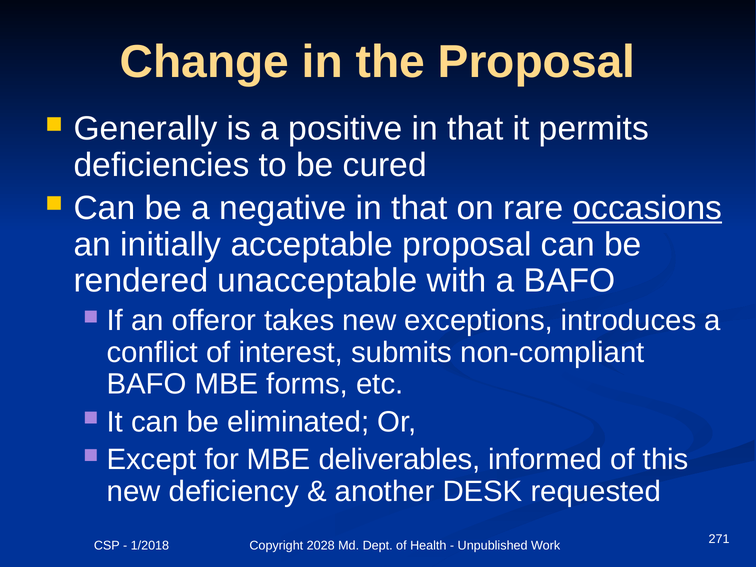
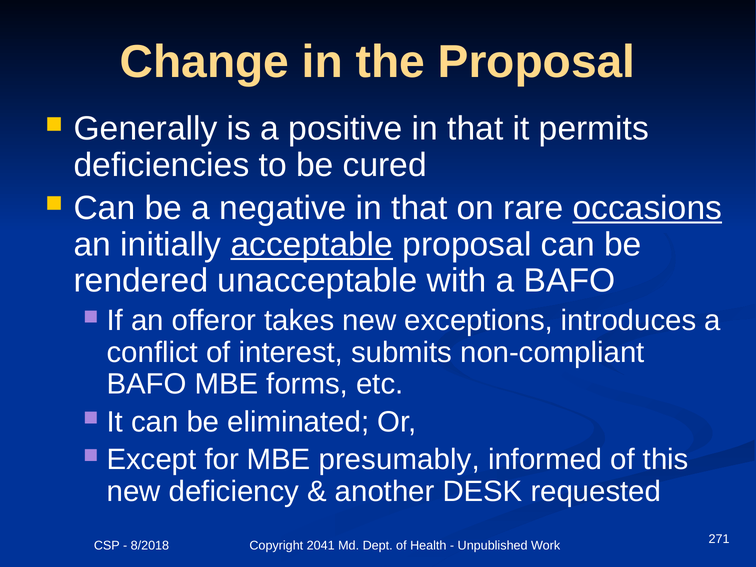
acceptable underline: none -> present
deliverables: deliverables -> presumably
1/2018: 1/2018 -> 8/2018
2028: 2028 -> 2041
